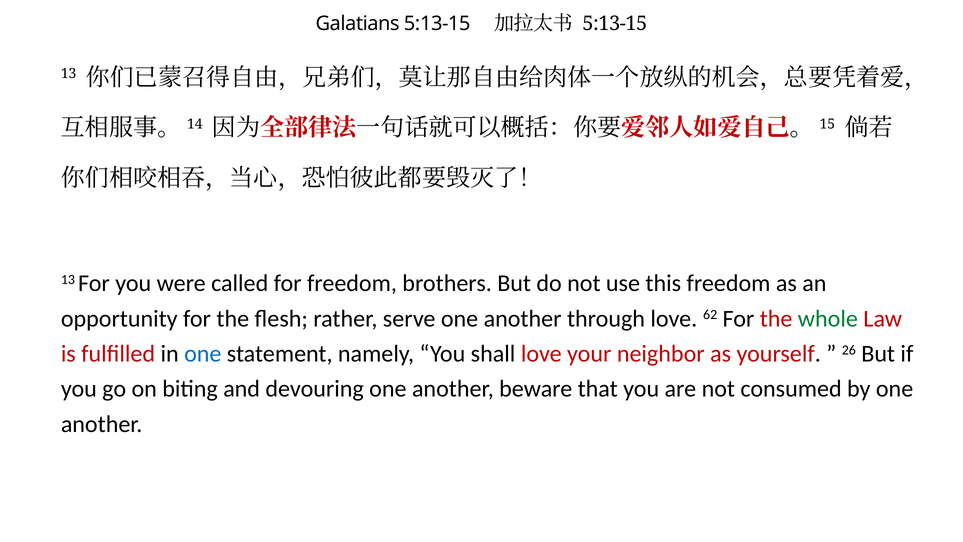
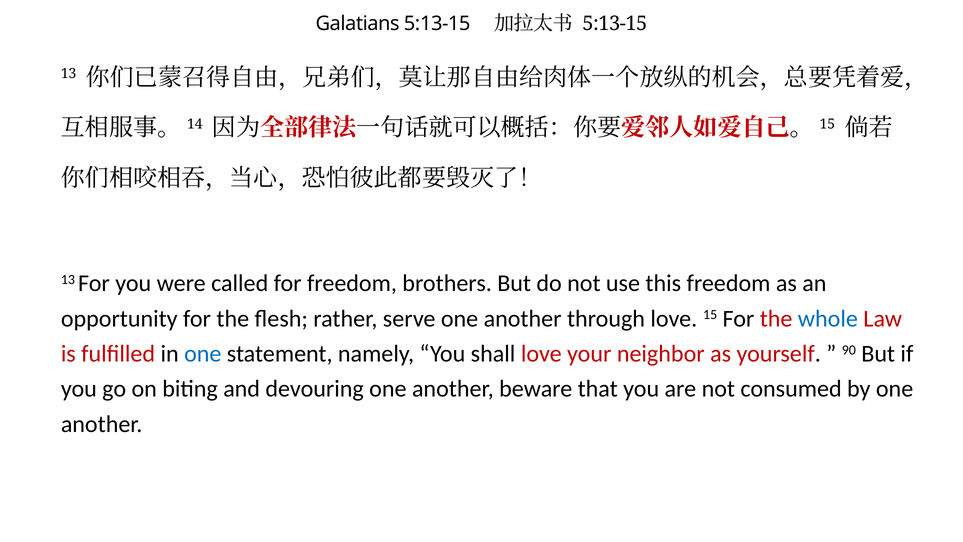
62: 62 -> 15
whole colour: green -> blue
26: 26 -> 90
